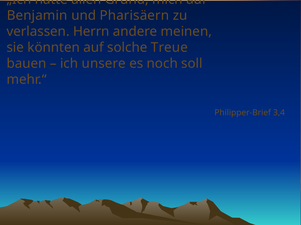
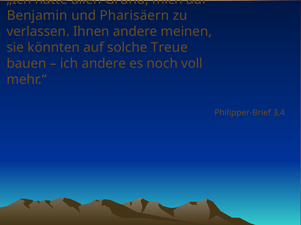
Herrn: Herrn -> Ihnen
ich unsere: unsere -> andere
soll: soll -> voll
